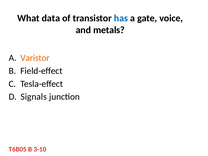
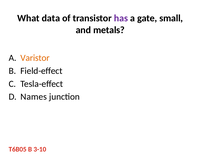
has colour: blue -> purple
voice: voice -> small
Signals: Signals -> Names
